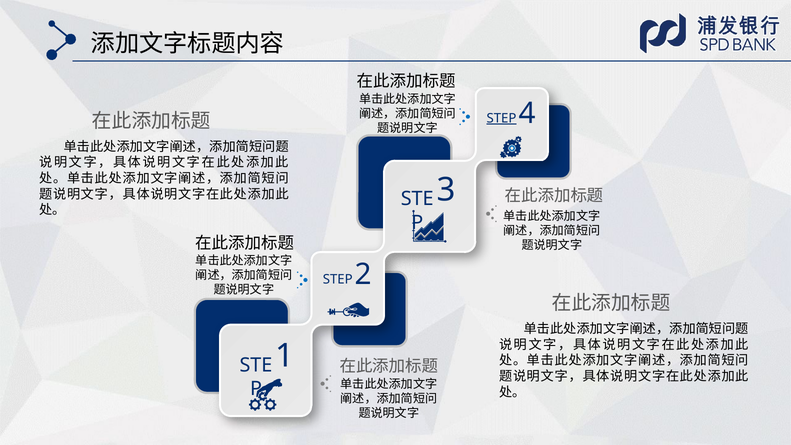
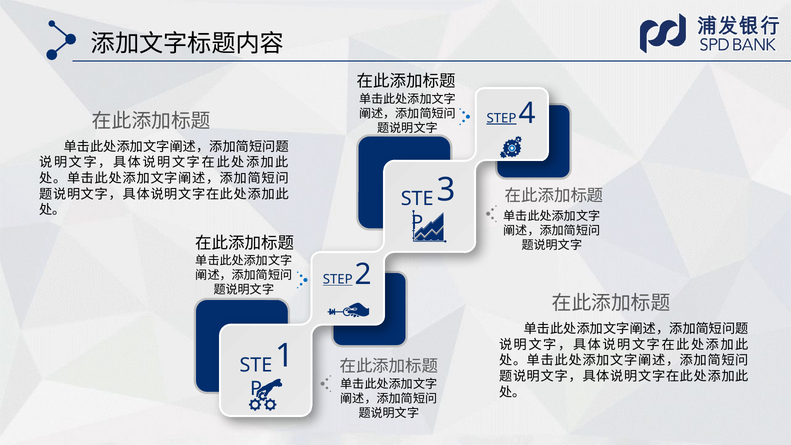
STEP at (338, 279) underline: none -> present
